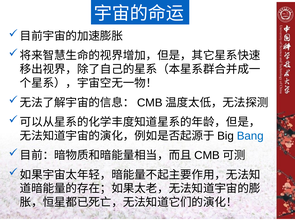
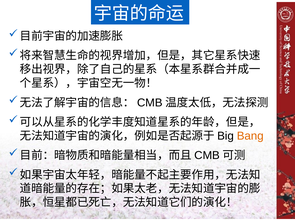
Bang colour: blue -> orange
